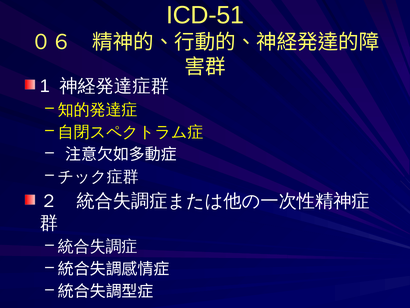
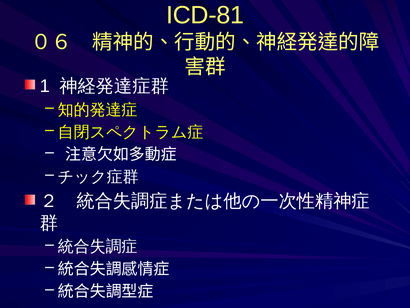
ICD-51: ICD-51 -> ICD-81
